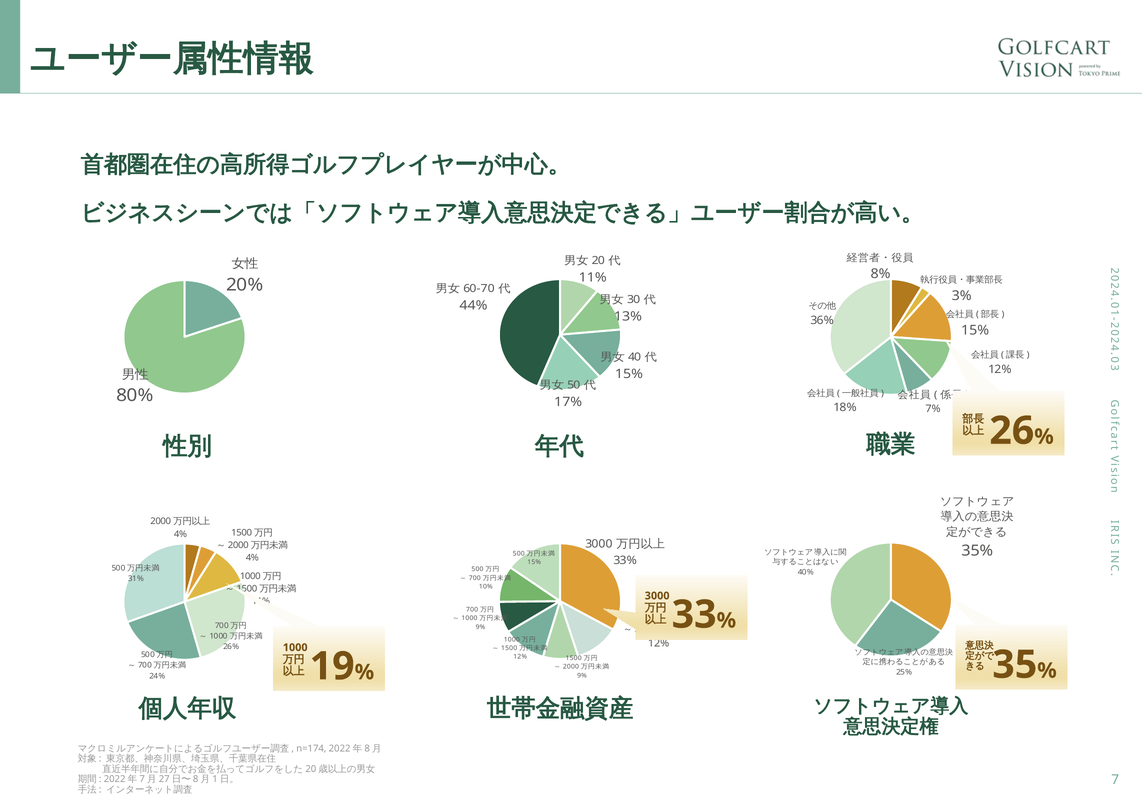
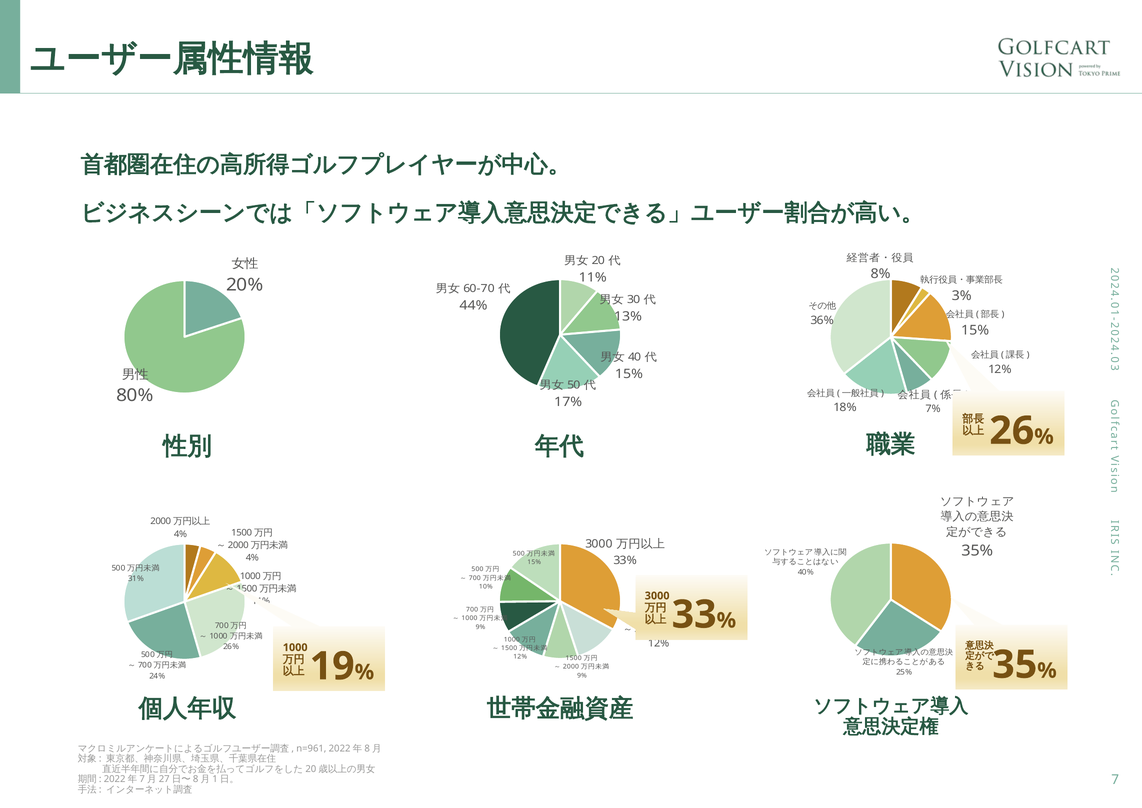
n=174: n=174 -> n=961
